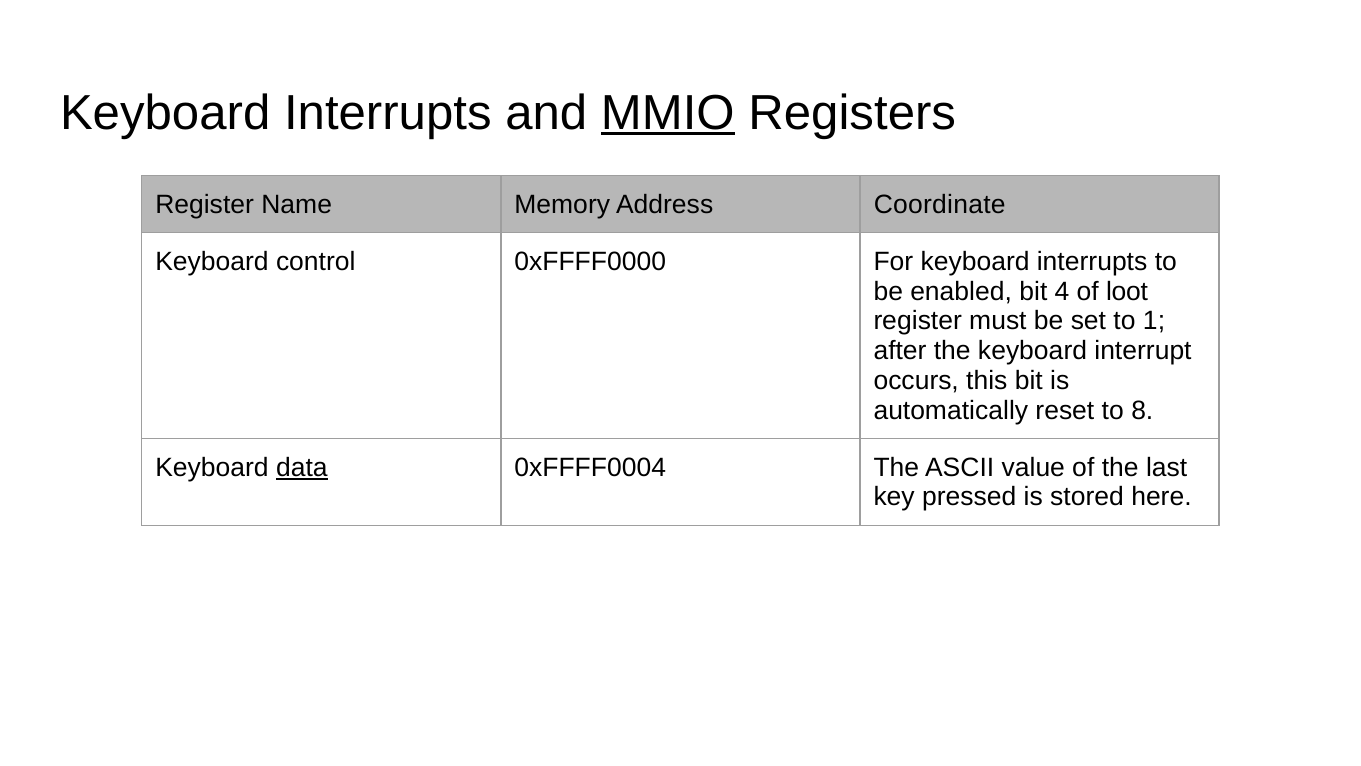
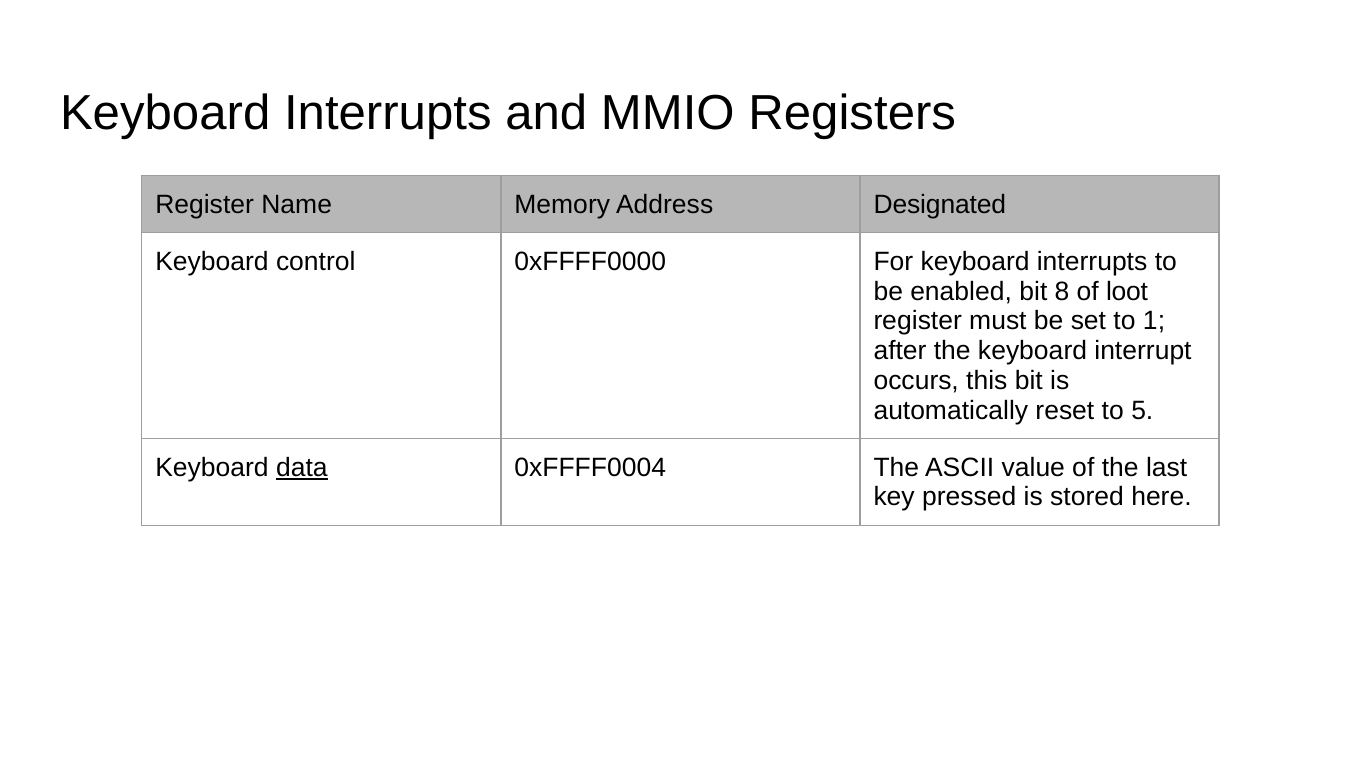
MMIO underline: present -> none
Coordinate: Coordinate -> Designated
4: 4 -> 8
8: 8 -> 5
